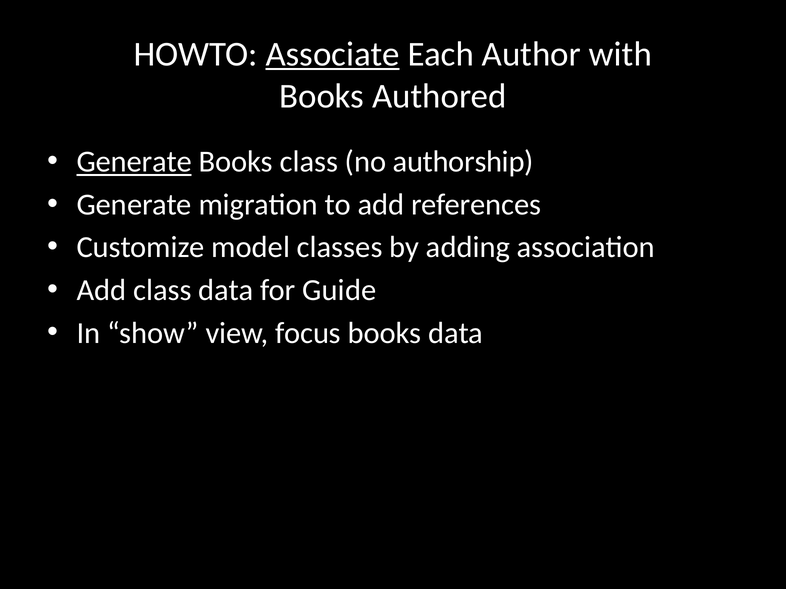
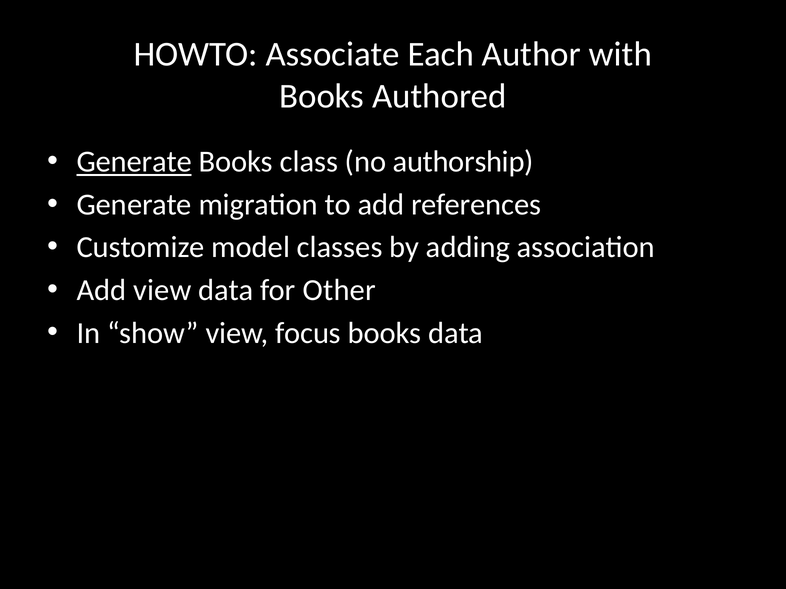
Associate underline: present -> none
Add class: class -> view
Guide: Guide -> Other
